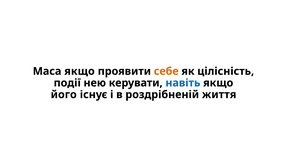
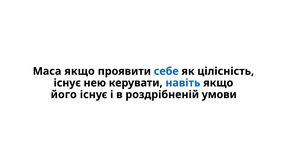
себе colour: orange -> blue
події at (67, 83): події -> існує
життя: життя -> умови
